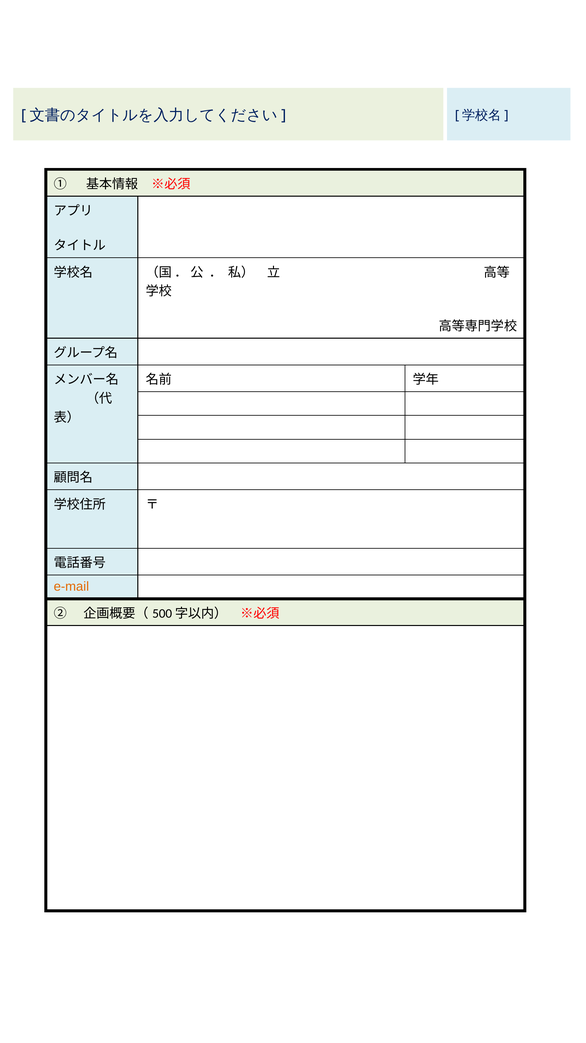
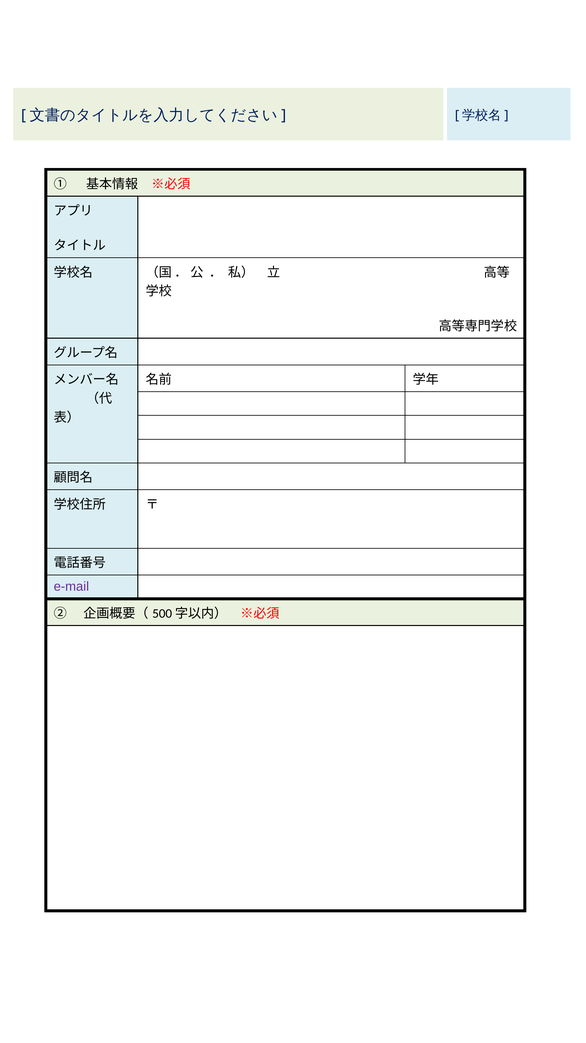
e-mail colour: orange -> purple
